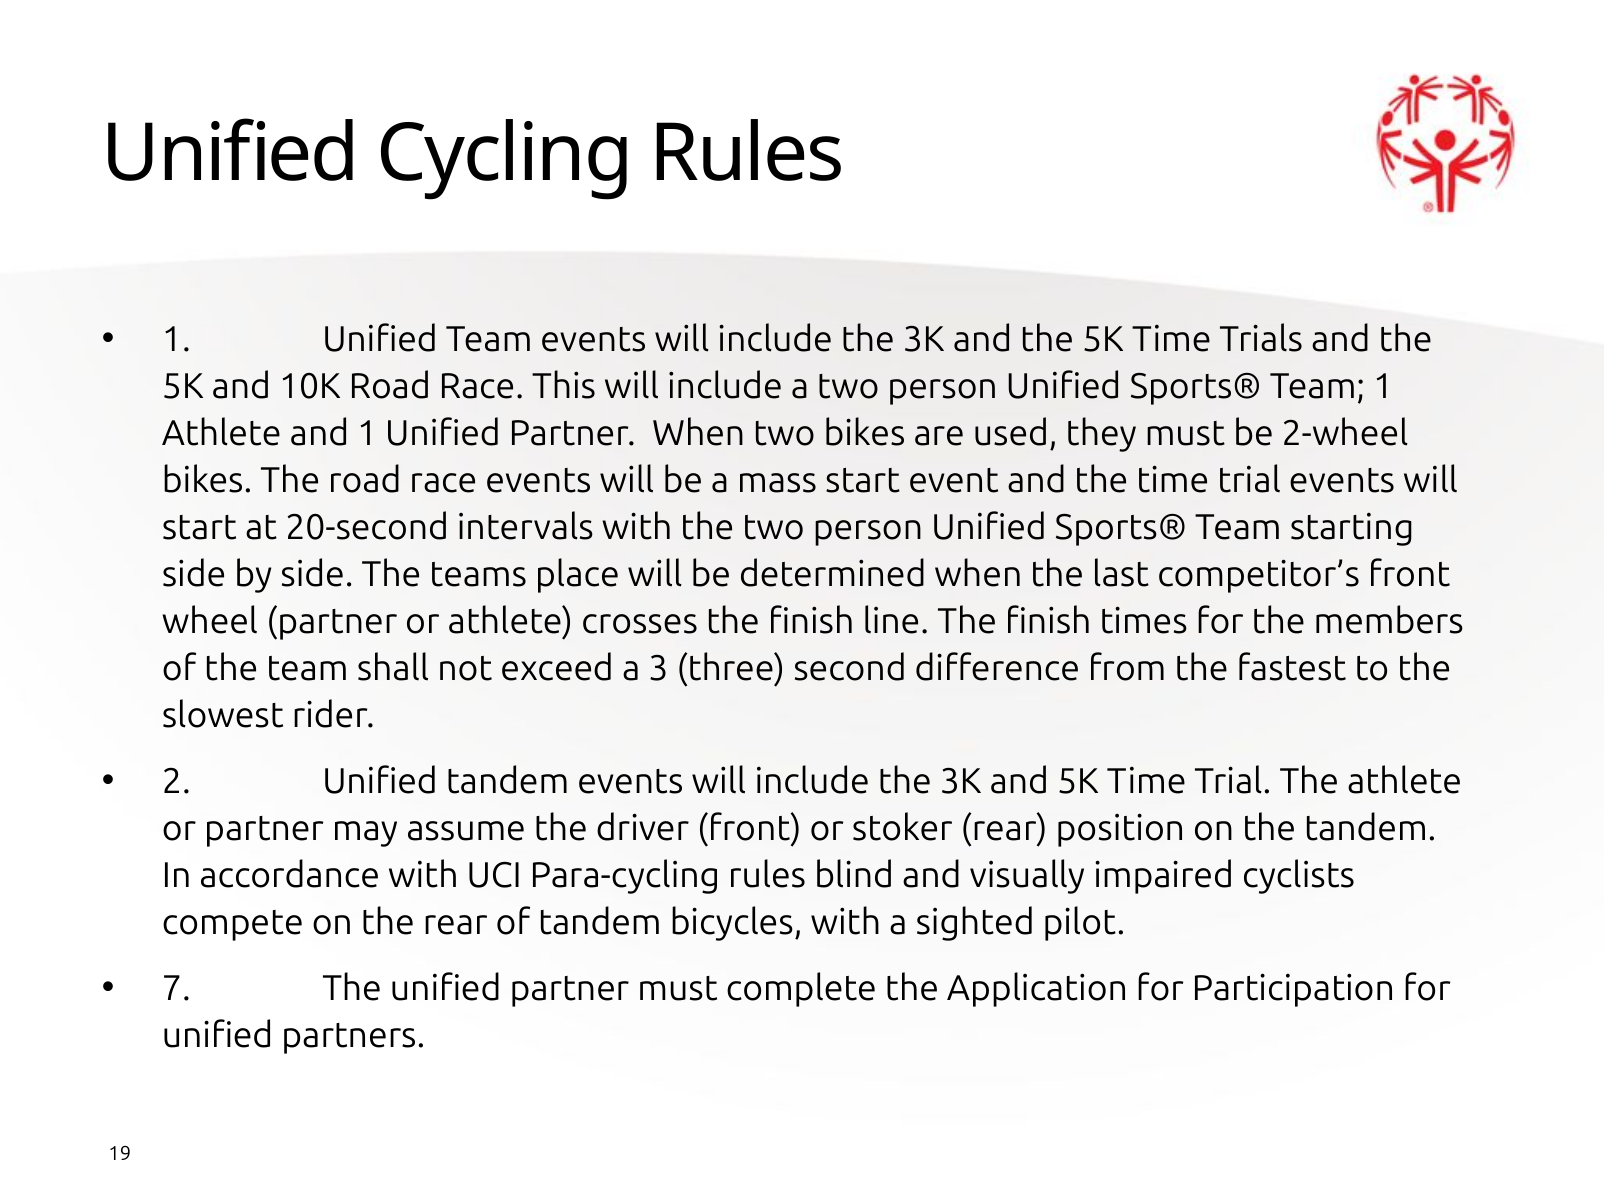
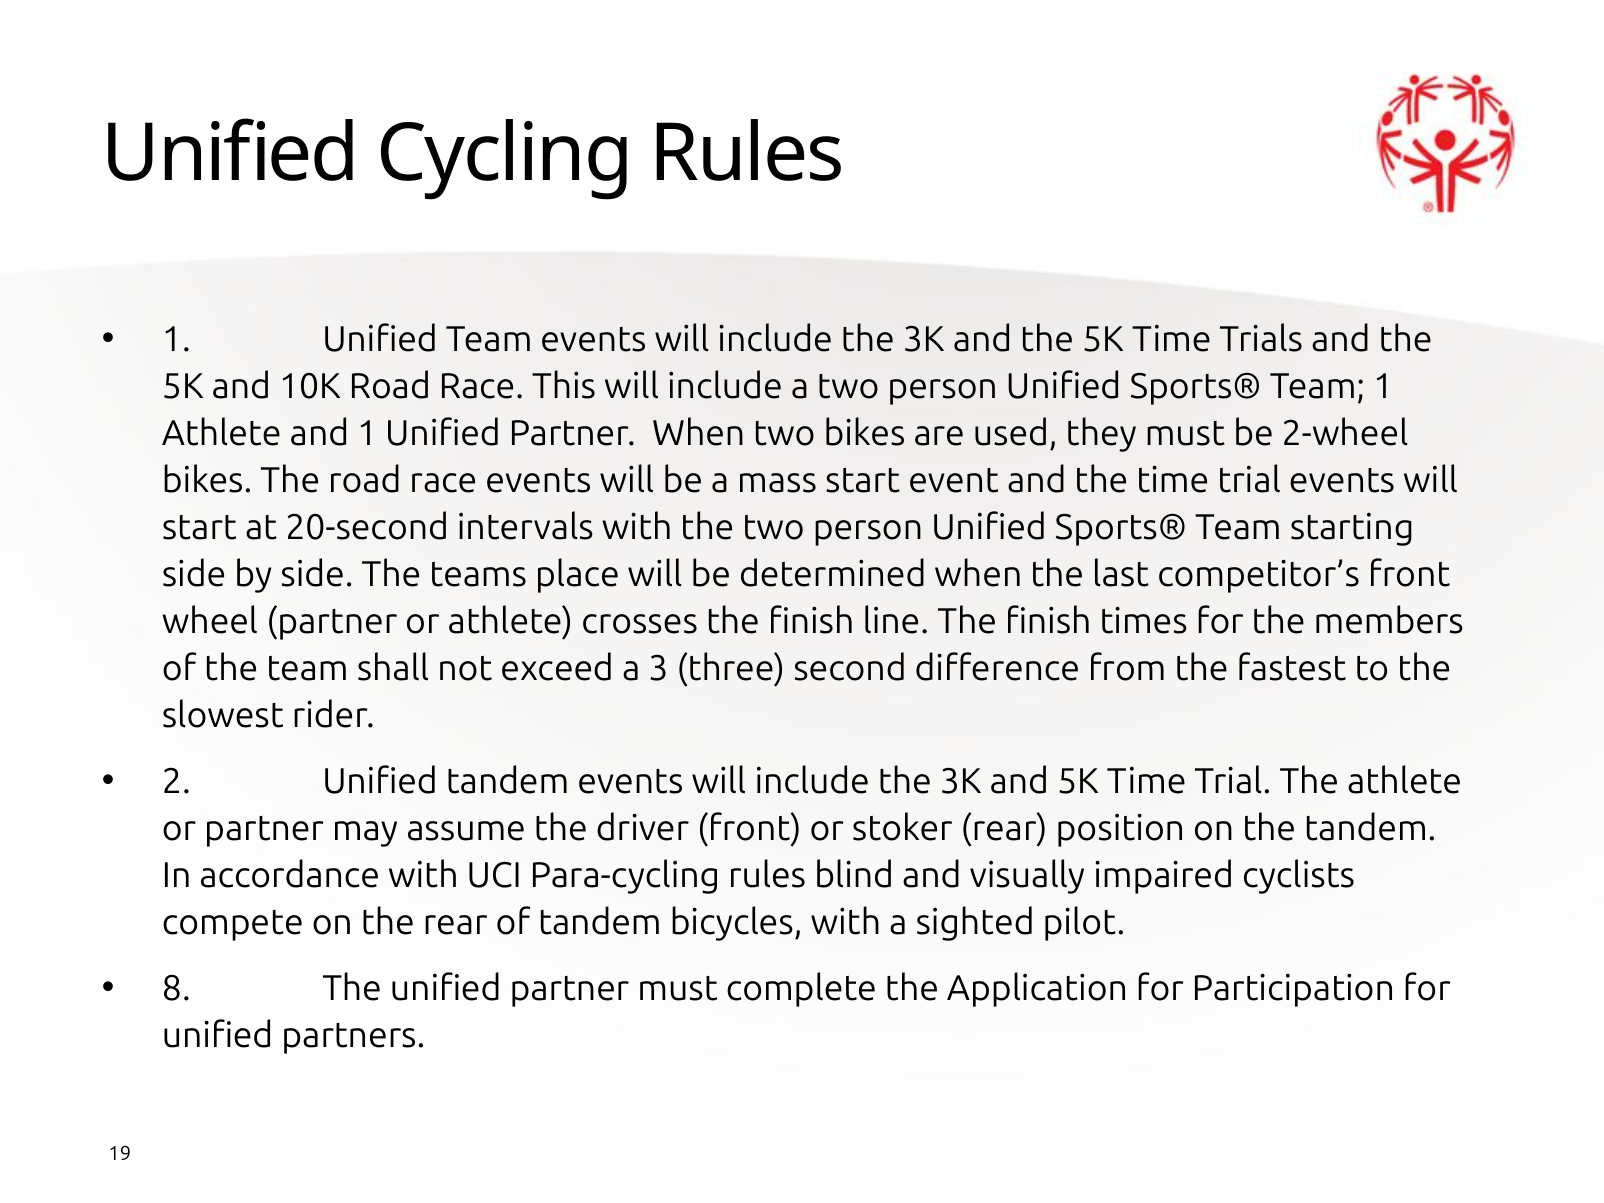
7: 7 -> 8
